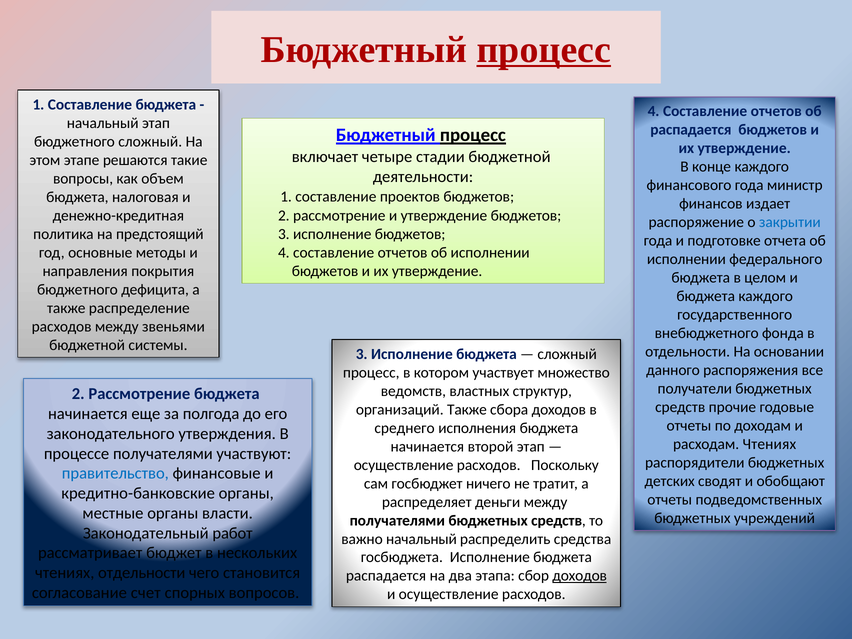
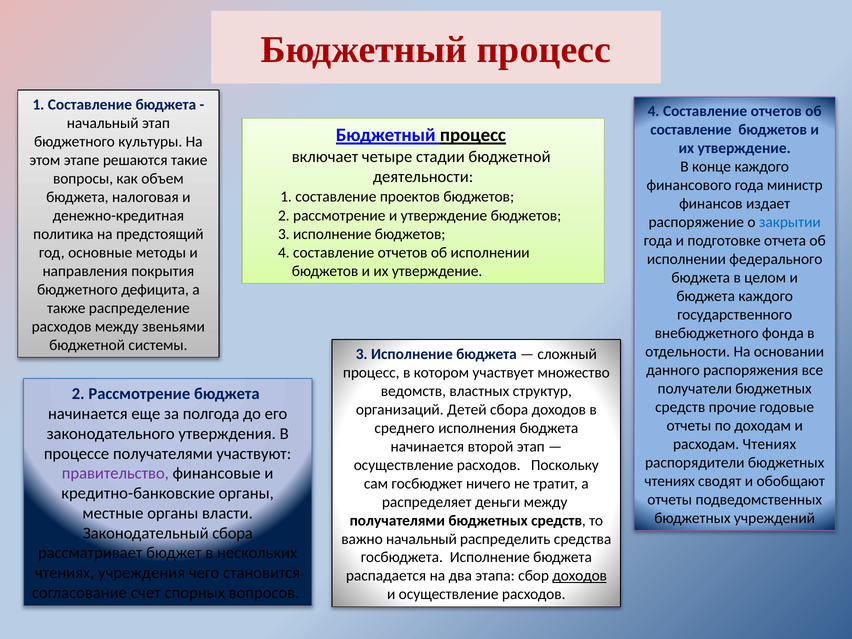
процесс at (544, 50) underline: present -> none
распадается at (691, 130): распадается -> составление
бюджетного сложный: сложный -> культуры
организаций Также: Также -> Детей
правительство colour: blue -> purple
детских at (670, 481): детских -> чтениях
Законодательный работ: работ -> сбора
чтениях отдельности: отдельности -> учреждения
